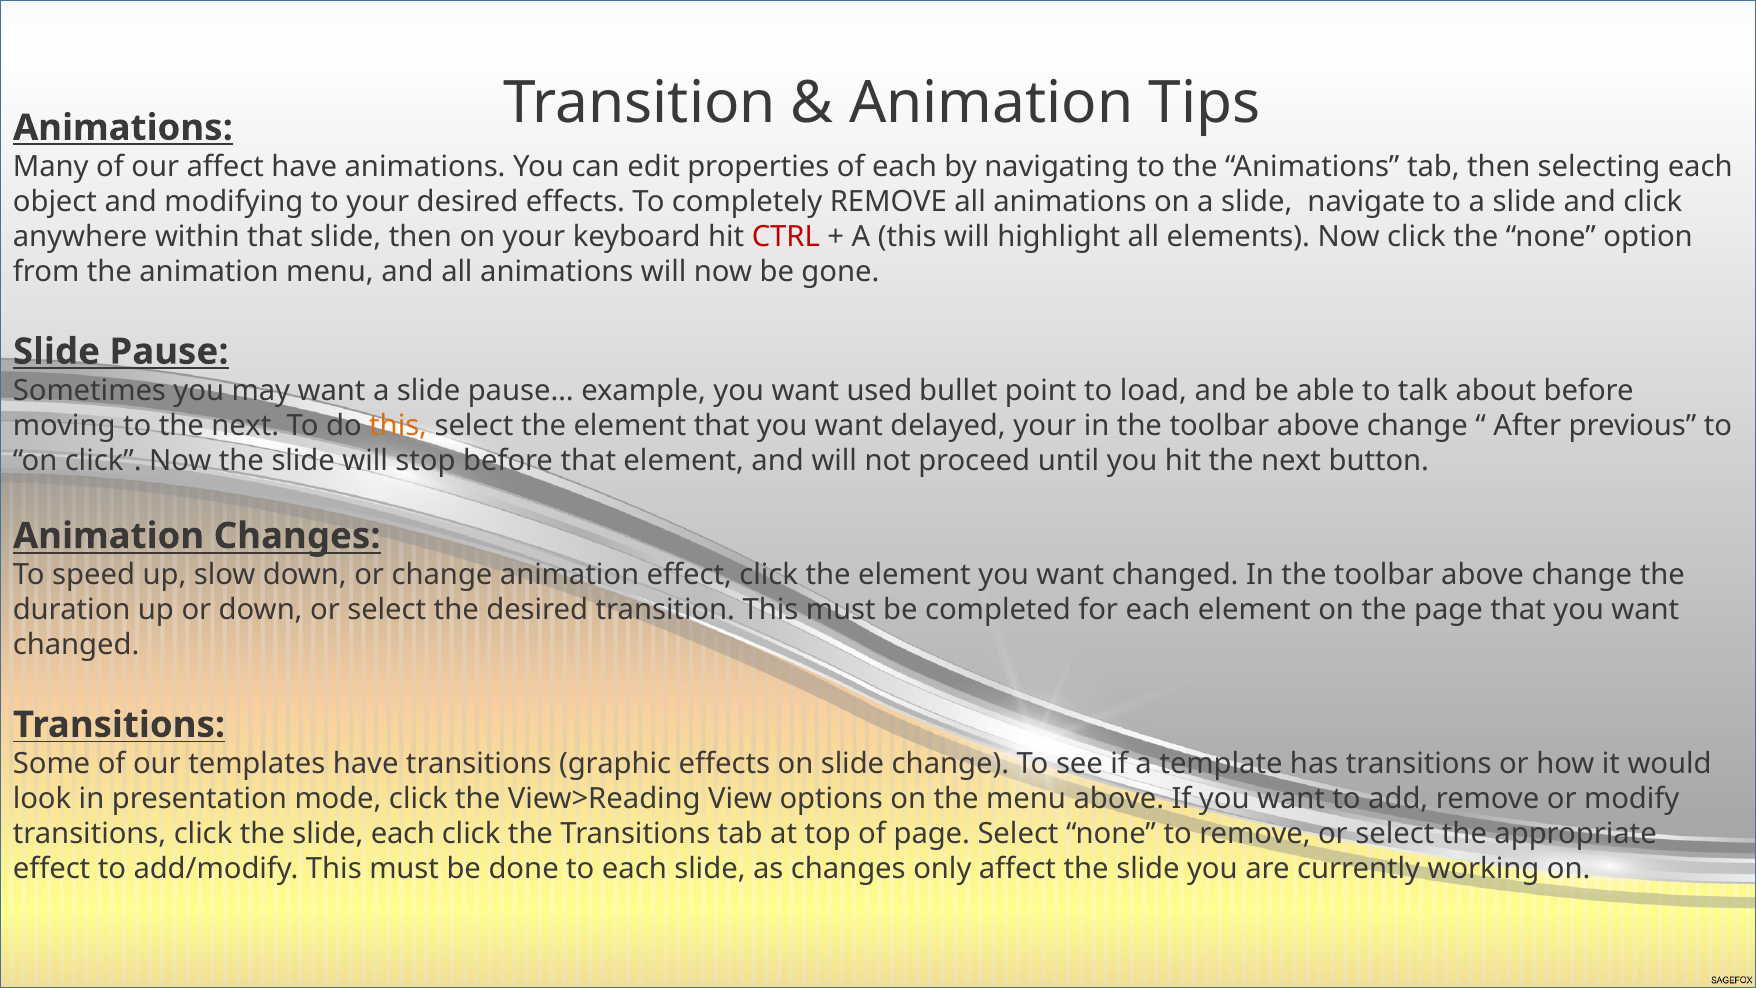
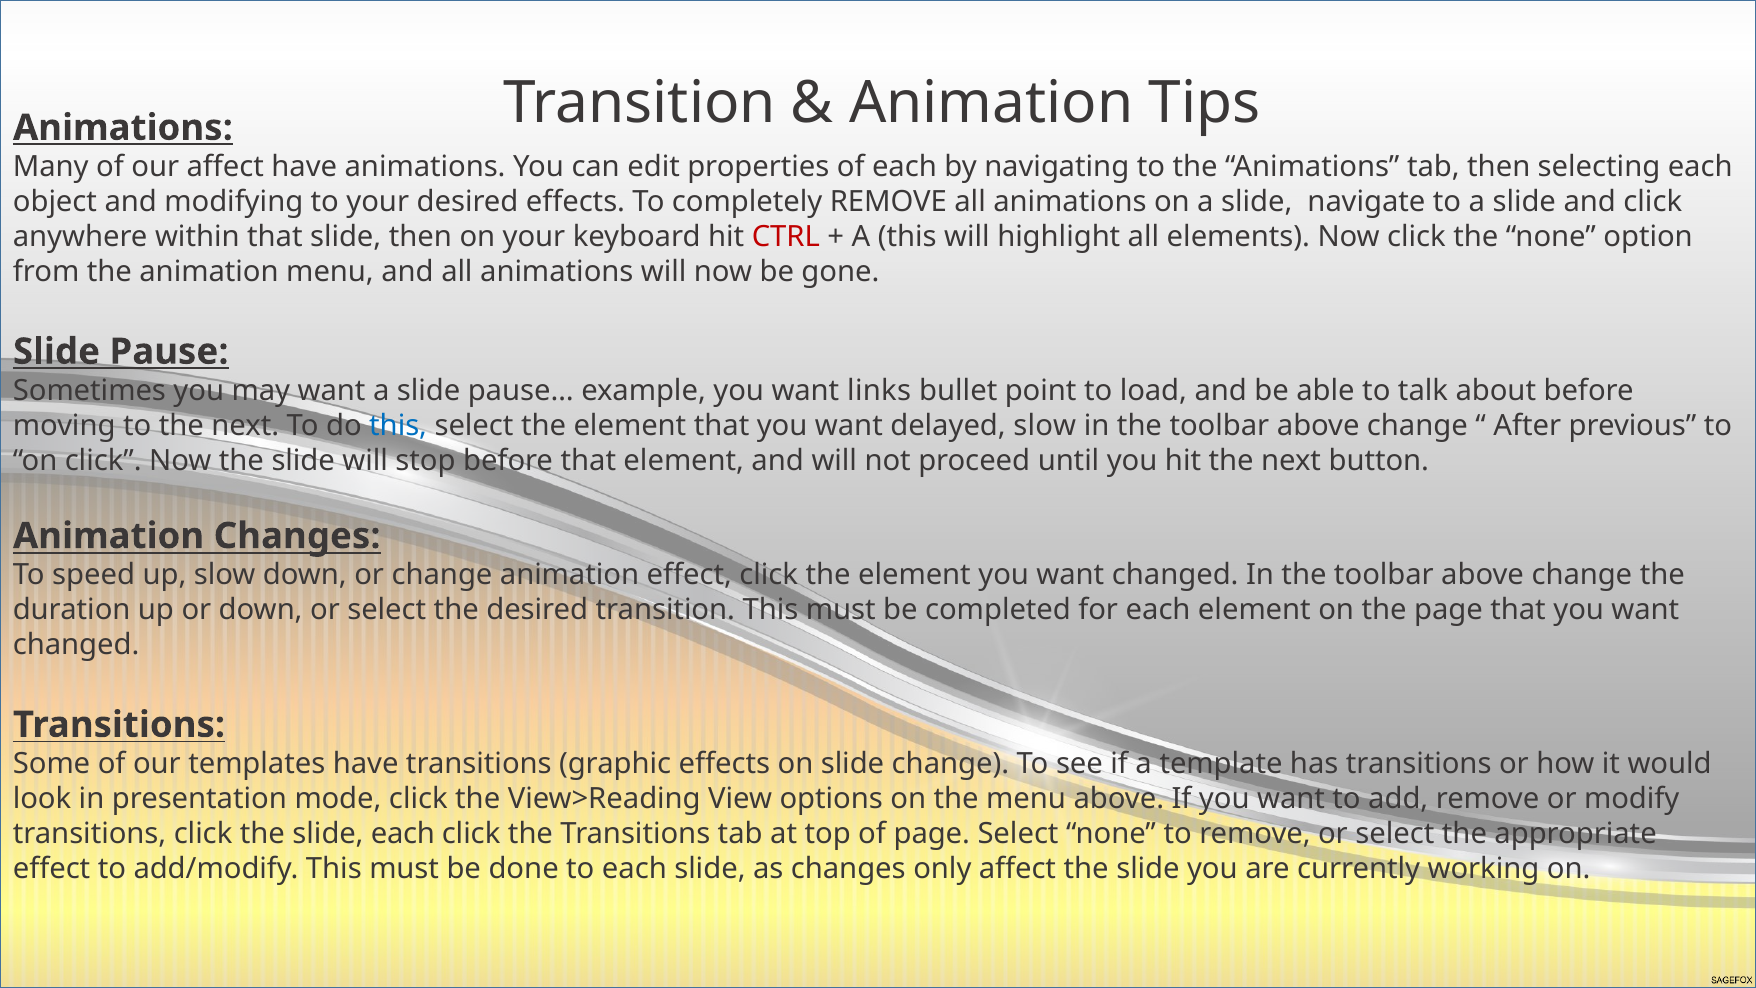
used: used -> links
this at (398, 426) colour: orange -> blue
delayed your: your -> slow
